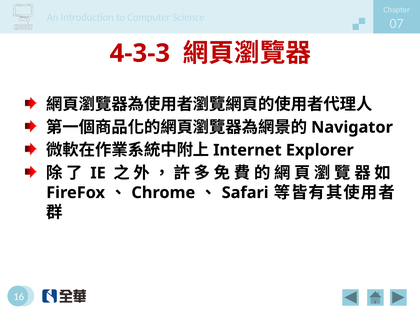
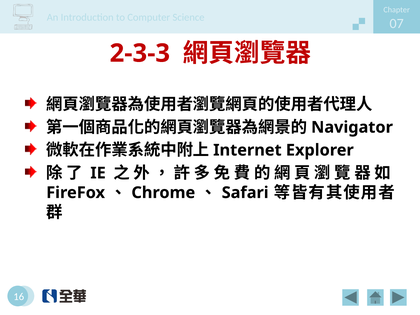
4-3-3: 4-3-3 -> 2-3-3
